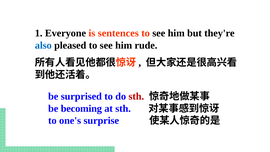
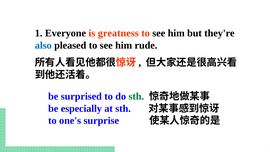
sentences: sentences -> greatness
sth at (136, 96) colour: red -> green
becoming: becoming -> especially
